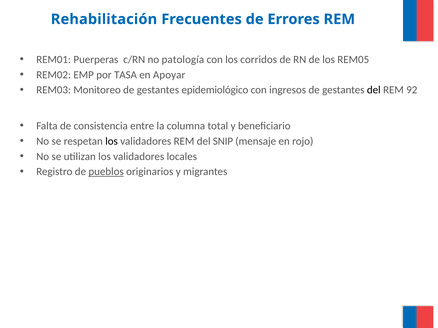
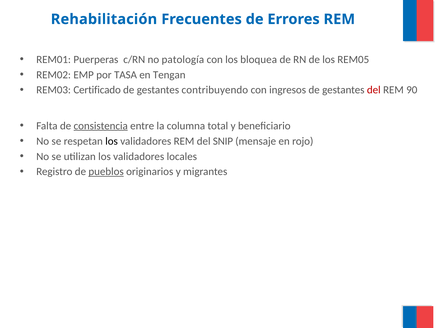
corridos: corridos -> bloquea
Apoyar: Apoyar -> Tengan
Monitoreo: Monitoreo -> Certificado
epidemiológico: epidemiológico -> contribuyendo
del at (374, 90) colour: black -> red
92: 92 -> 90
consistencia underline: none -> present
